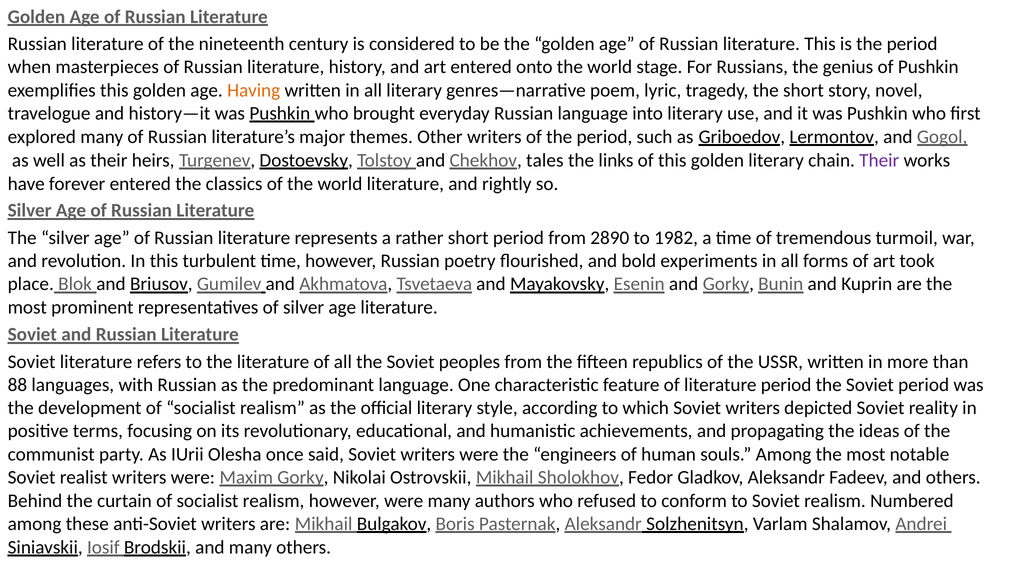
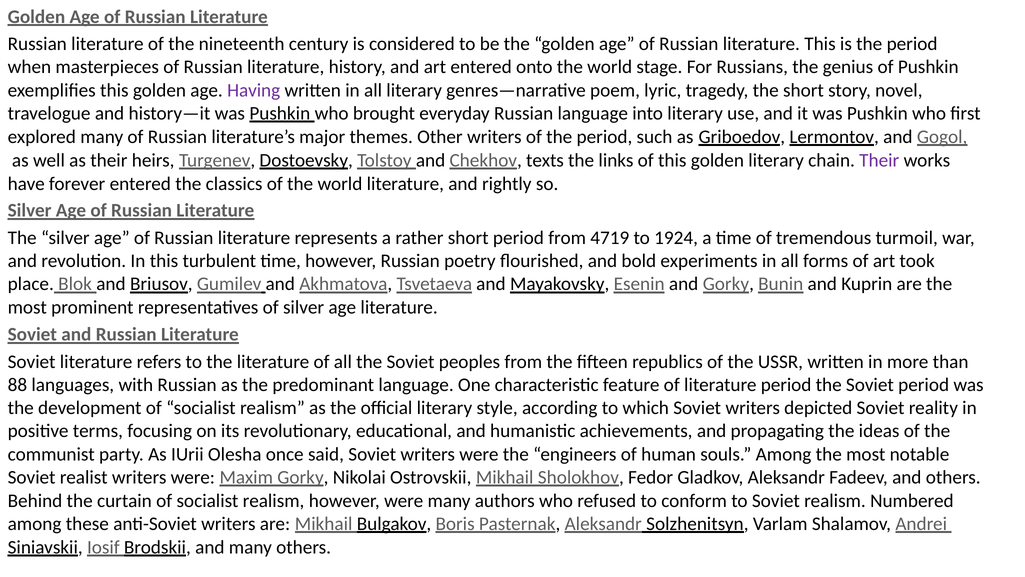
Having colour: orange -> purple
tales: tales -> texts
2890: 2890 -> 4719
1982: 1982 -> 1924
